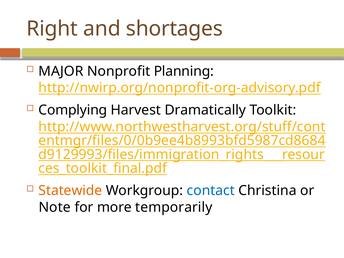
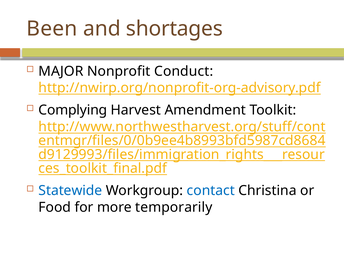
Right: Right -> Been
Planning: Planning -> Conduct
Dramatically: Dramatically -> Amendment
Statewide colour: orange -> blue
Note: Note -> Food
